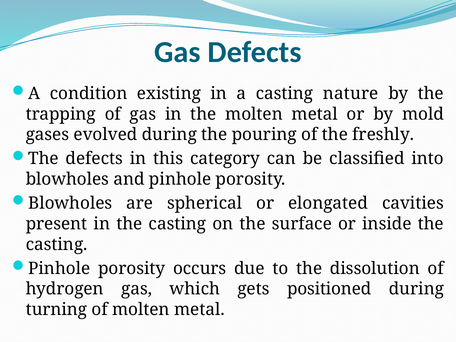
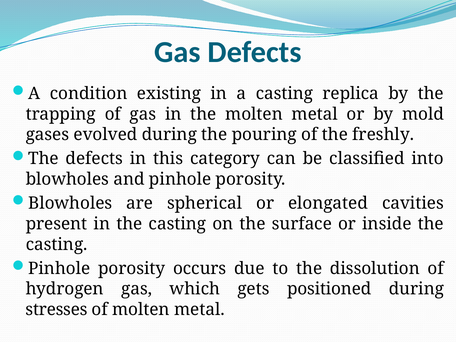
nature: nature -> replica
turning: turning -> stresses
